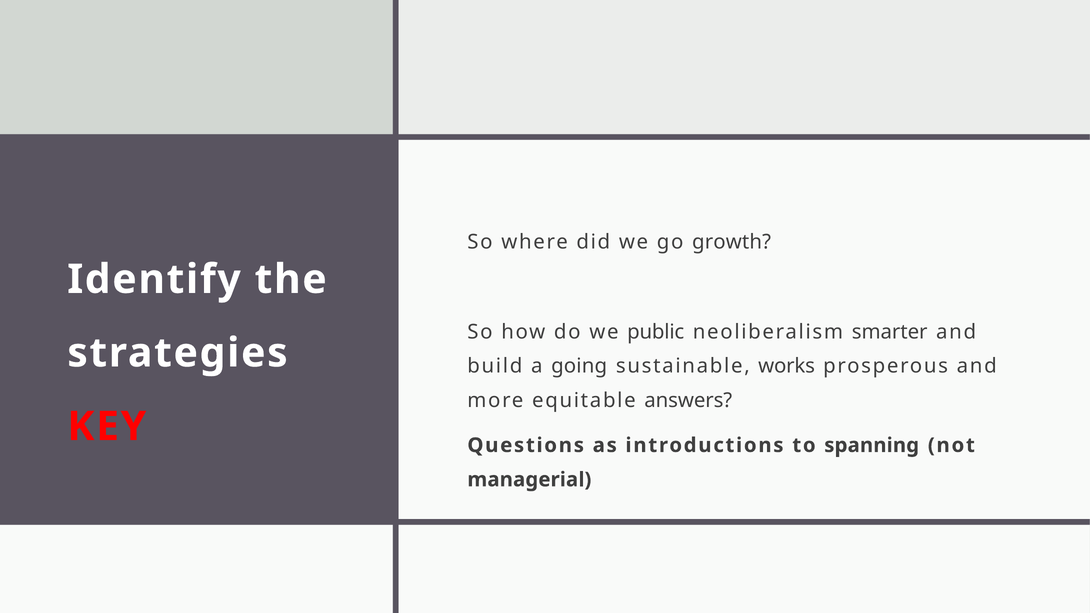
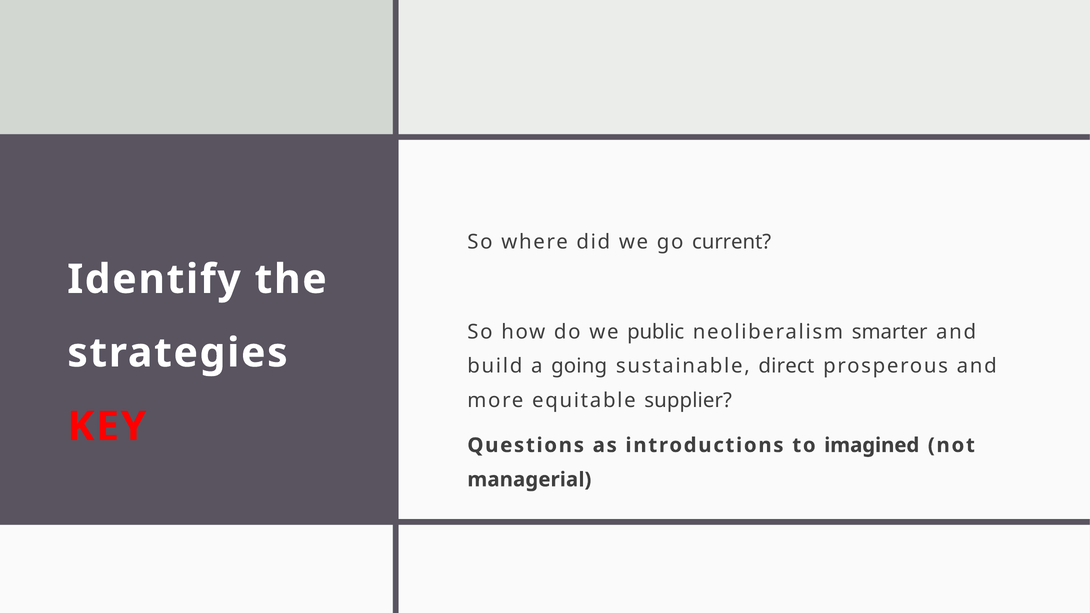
growth: growth -> current
works: works -> direct
answers: answers -> supplier
spanning: spanning -> imagined
